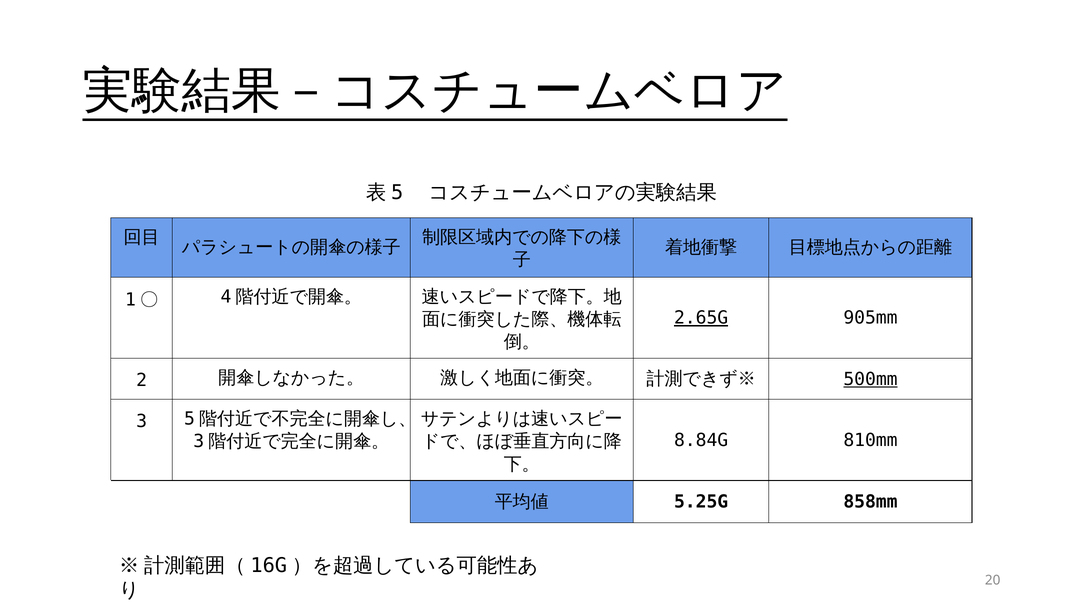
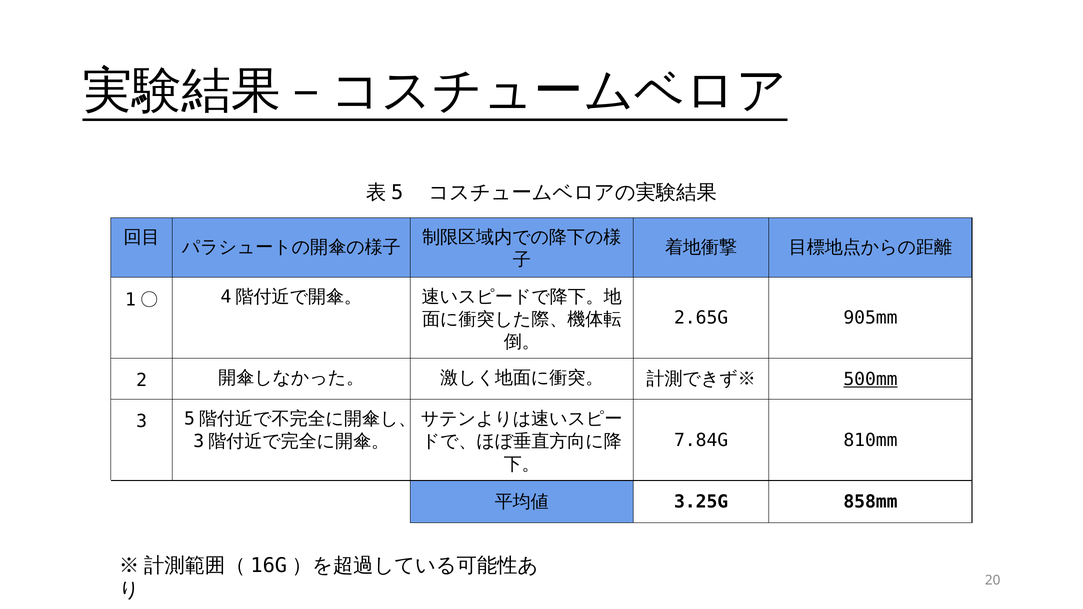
2.65G underline: present -> none
8.84G: 8.84G -> 7.84G
5.25G: 5.25G -> 3.25G
